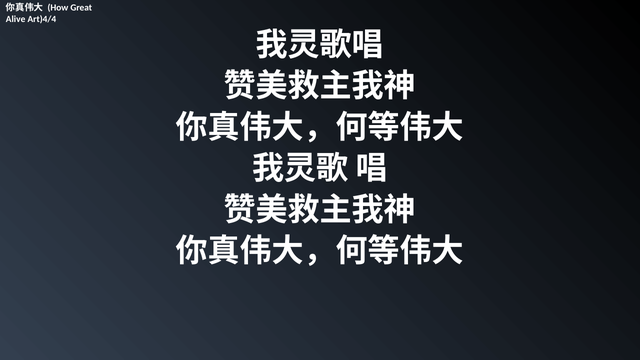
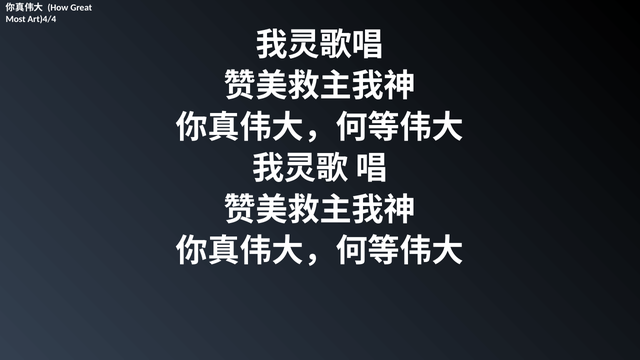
Alive: Alive -> Most
